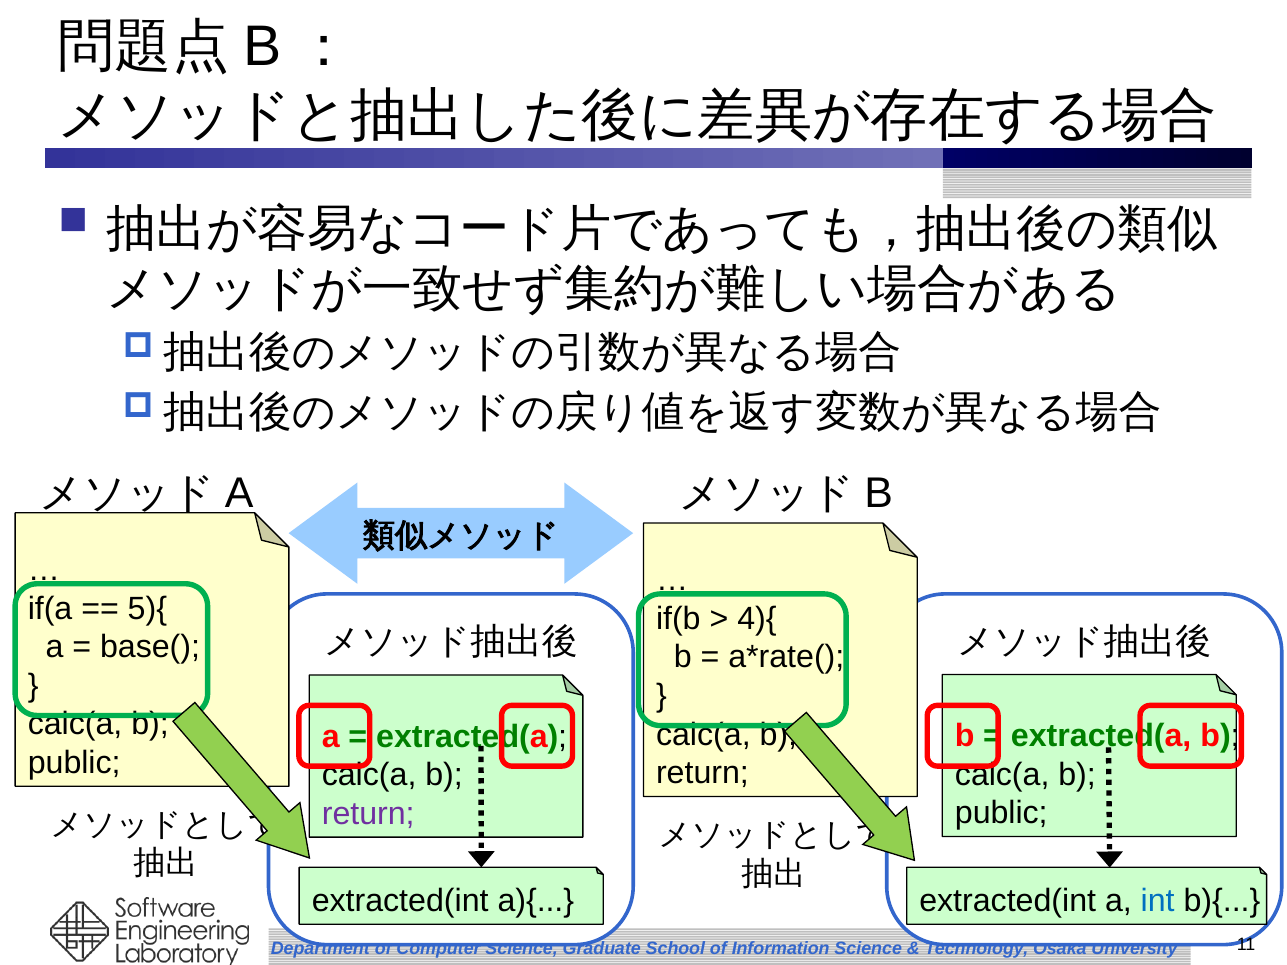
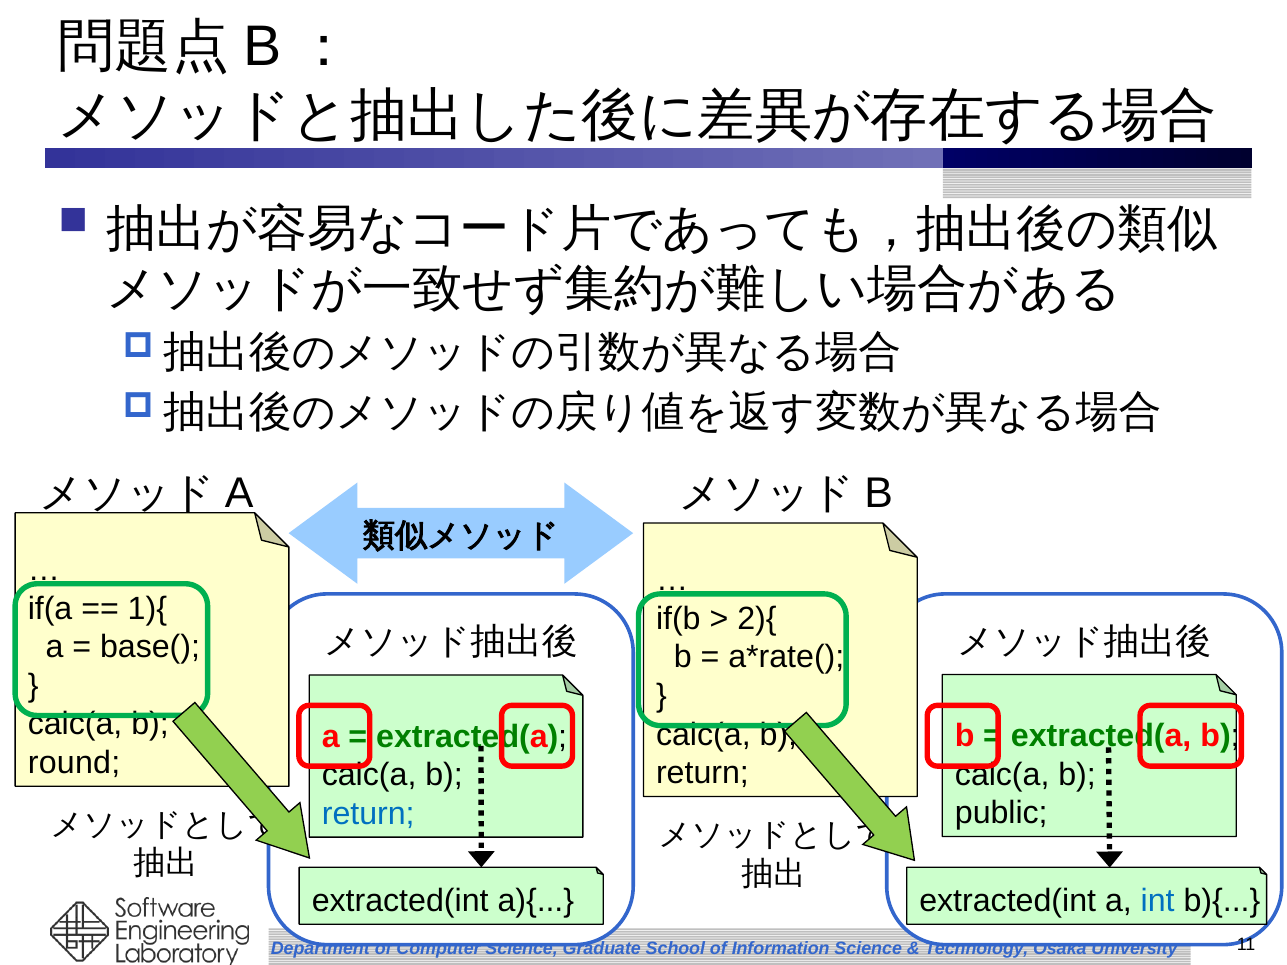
5){: 5){ -> 1){
4){: 4){ -> 2){
public at (74, 763): public -> round
return at (368, 814) colour: purple -> blue
